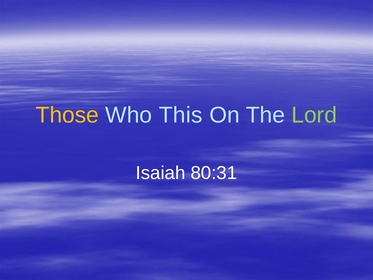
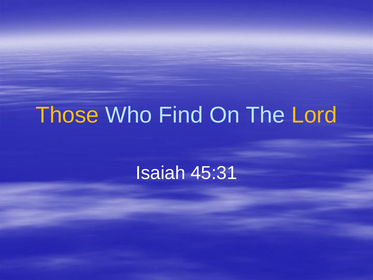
This: This -> Find
Lord colour: light green -> yellow
80:31: 80:31 -> 45:31
